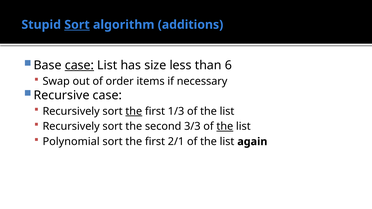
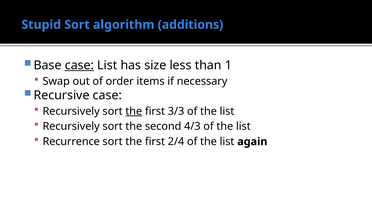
Sort at (77, 25) underline: present -> none
6: 6 -> 1
1/3: 1/3 -> 3/3
3/3: 3/3 -> 4/3
the at (225, 127) underline: present -> none
Polynomial: Polynomial -> Recurrence
2/1: 2/1 -> 2/4
